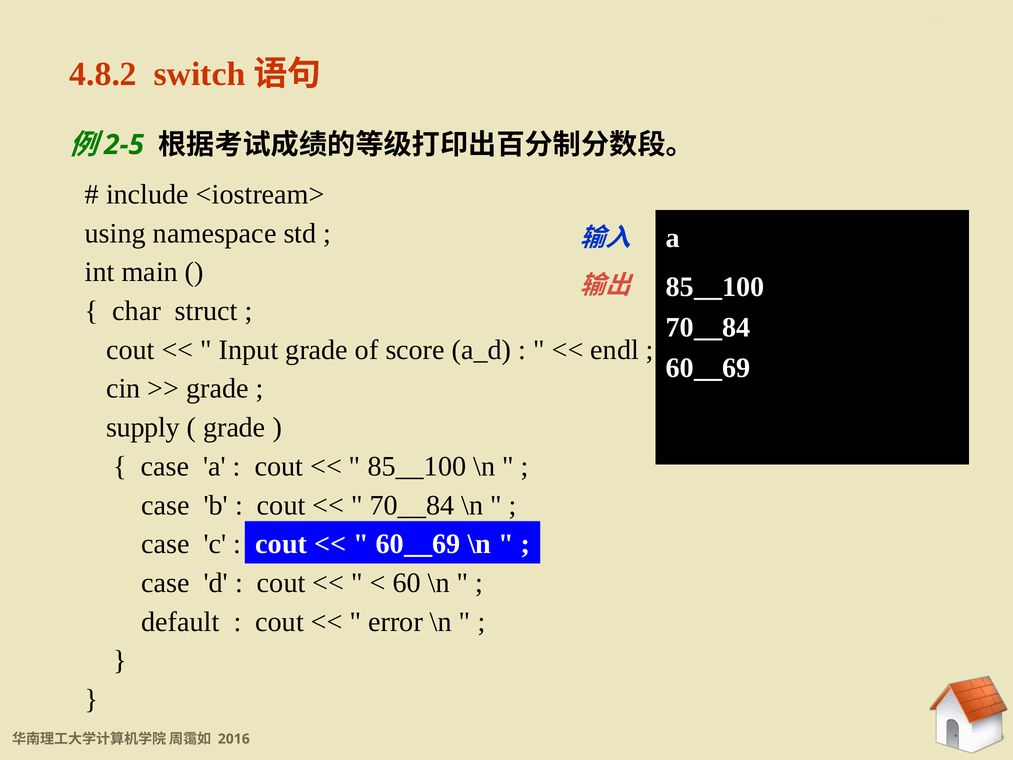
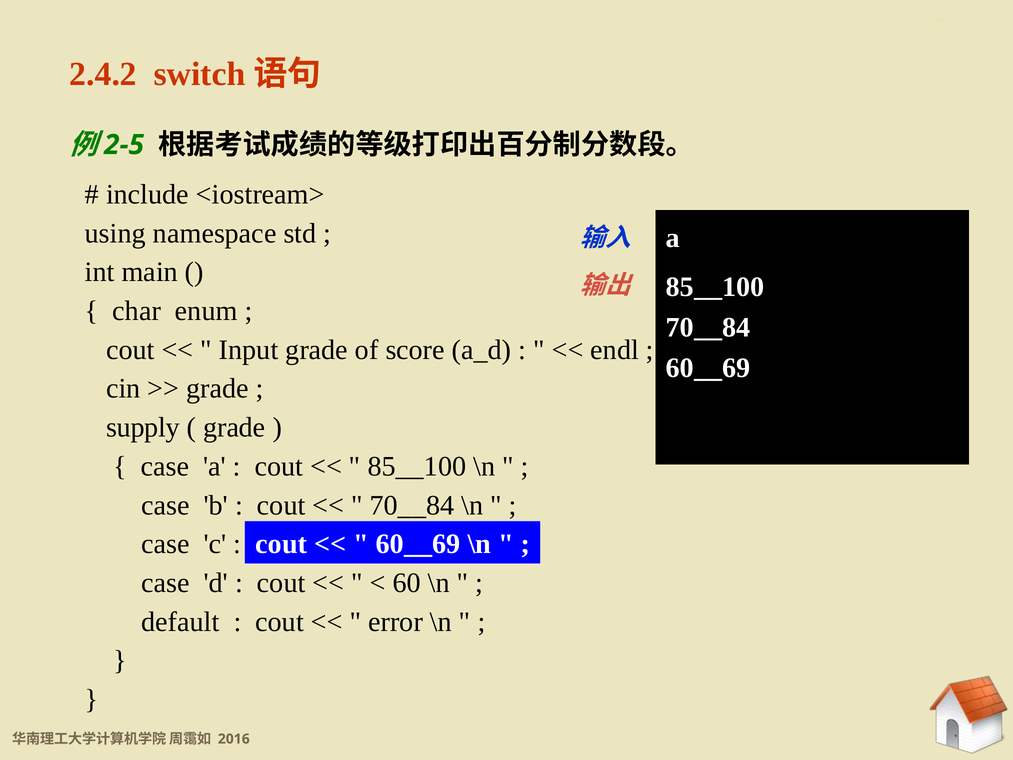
4.8.2: 4.8.2 -> 2.4.2
struct: struct -> enum
